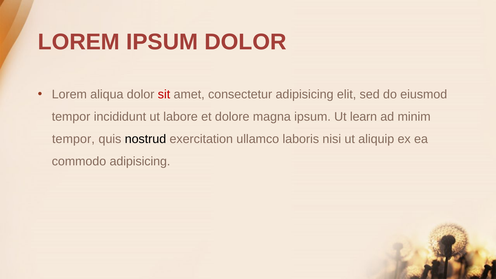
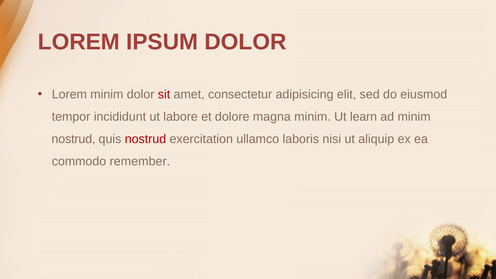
Lorem aliqua: aliqua -> minim
magna ipsum: ipsum -> minim
tempor at (73, 139): tempor -> nostrud
nostrud at (145, 139) colour: black -> red
commodo adipisicing: adipisicing -> remember
